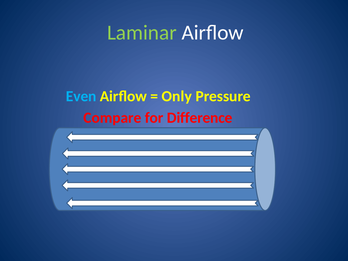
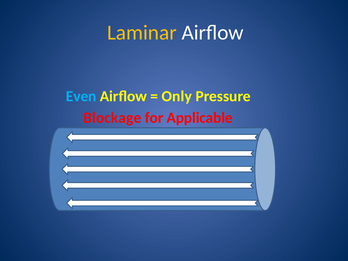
Laminar colour: light green -> yellow
Compare: Compare -> Blockage
Difference: Difference -> Applicable
